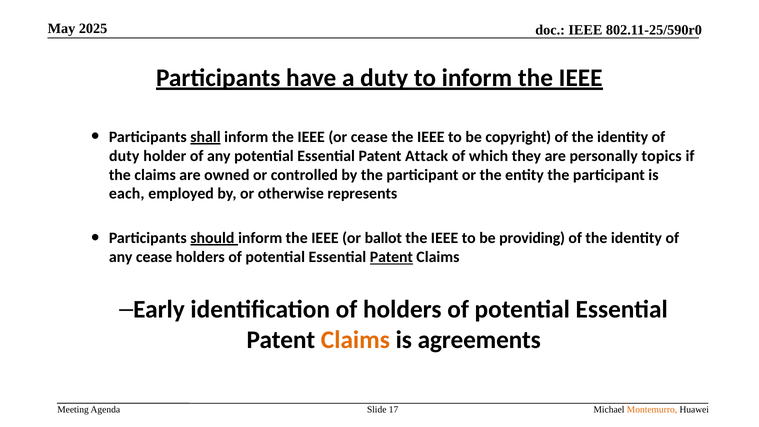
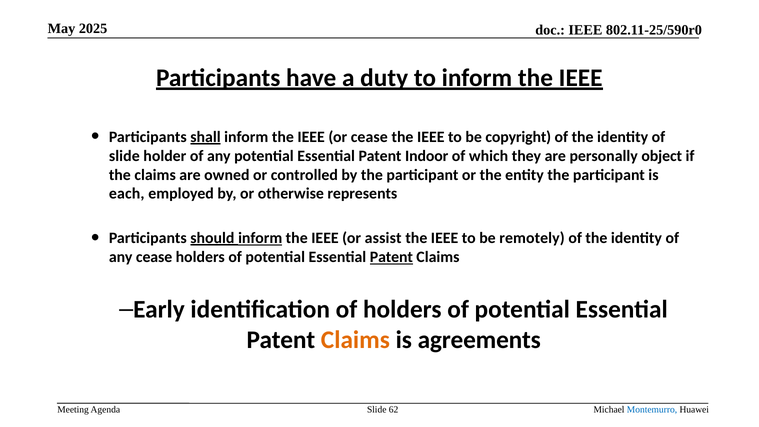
duty at (124, 156): duty -> slide
Attack: Attack -> Indoor
topics: topics -> object
inform at (260, 238) underline: none -> present
ballot: ballot -> assist
providing: providing -> remotely
17: 17 -> 62
Montemurro colour: orange -> blue
